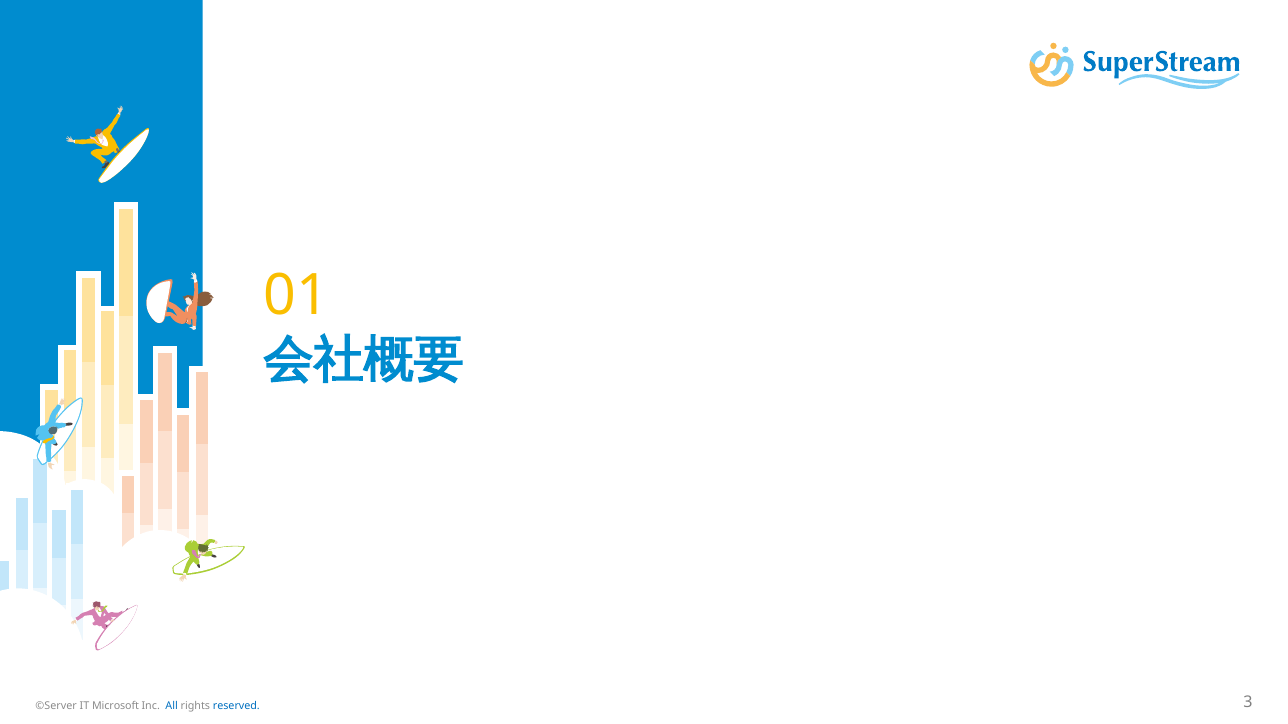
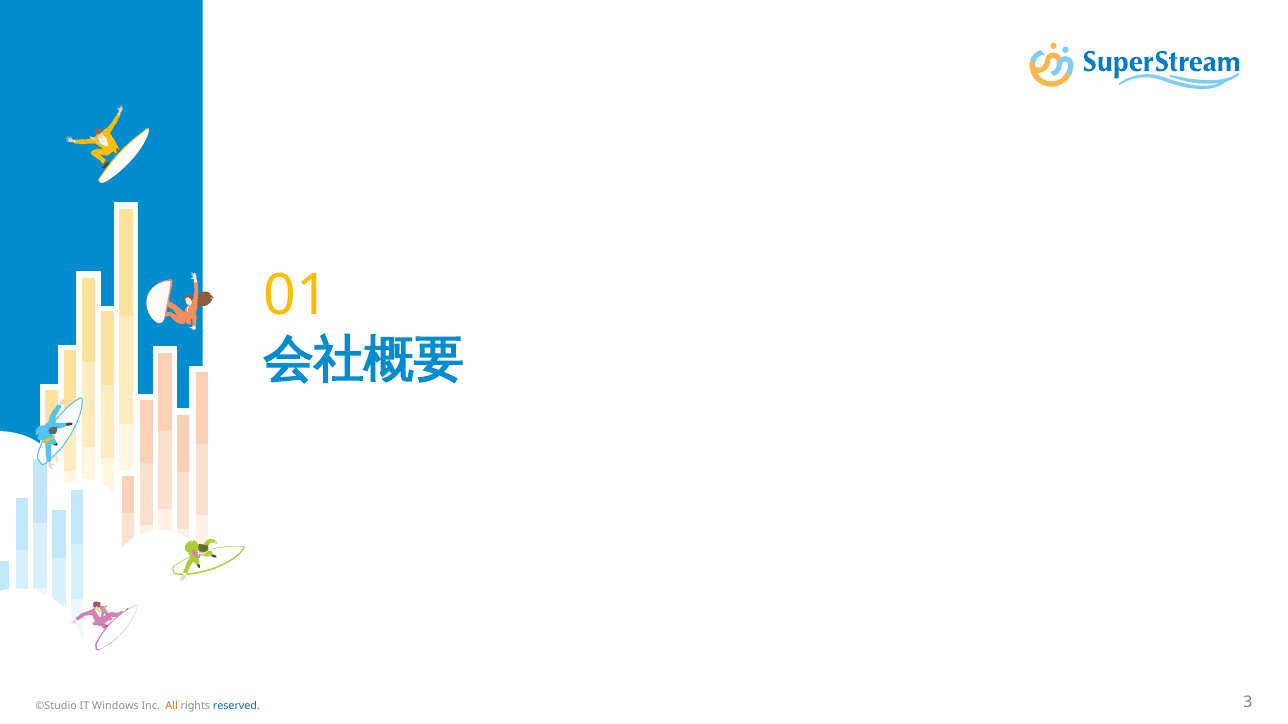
©Server: ©Server -> ©Studio
Microsoft: Microsoft -> Windows
All colour: blue -> orange
